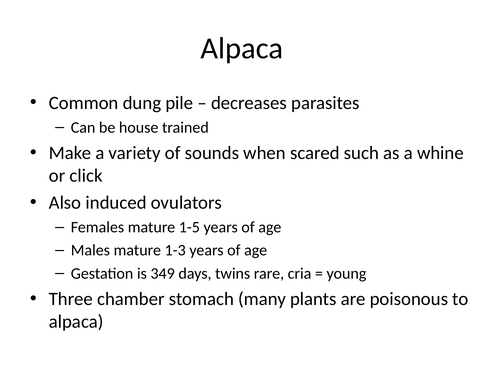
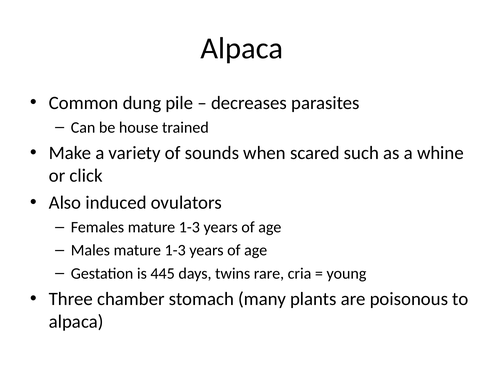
Females mature 1-5: 1-5 -> 1-3
349: 349 -> 445
